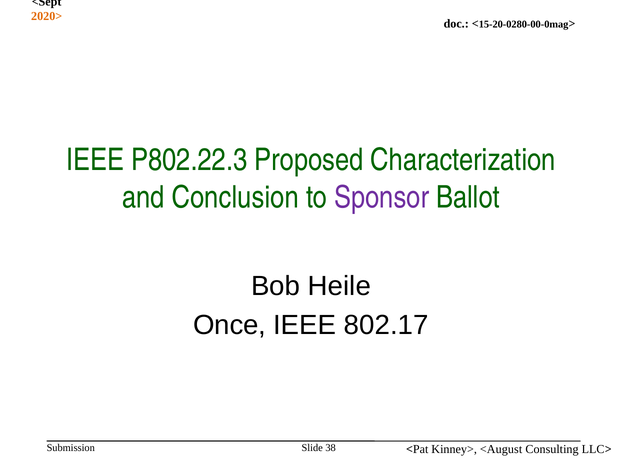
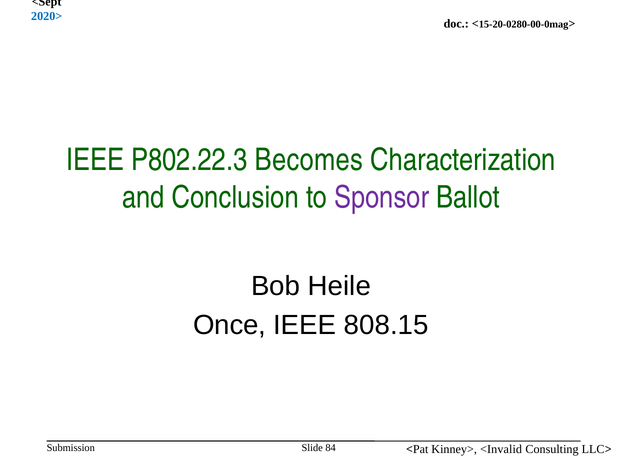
2020> colour: orange -> blue
Proposed: Proposed -> Becomes
802.17: 802.17 -> 808.15
38: 38 -> 84
<August: <August -> <Invalid
